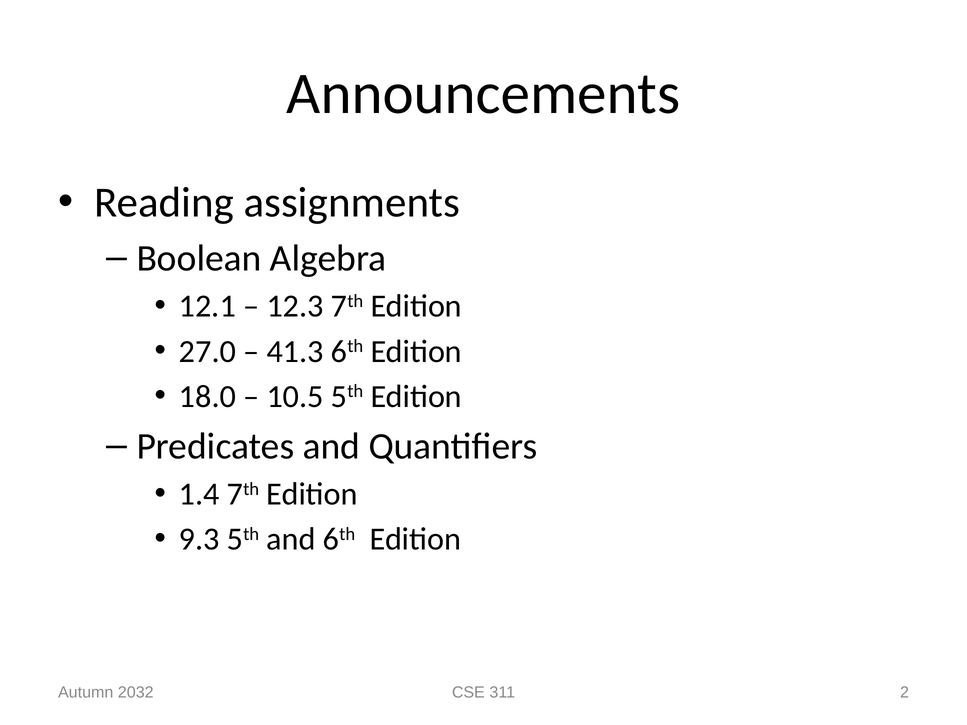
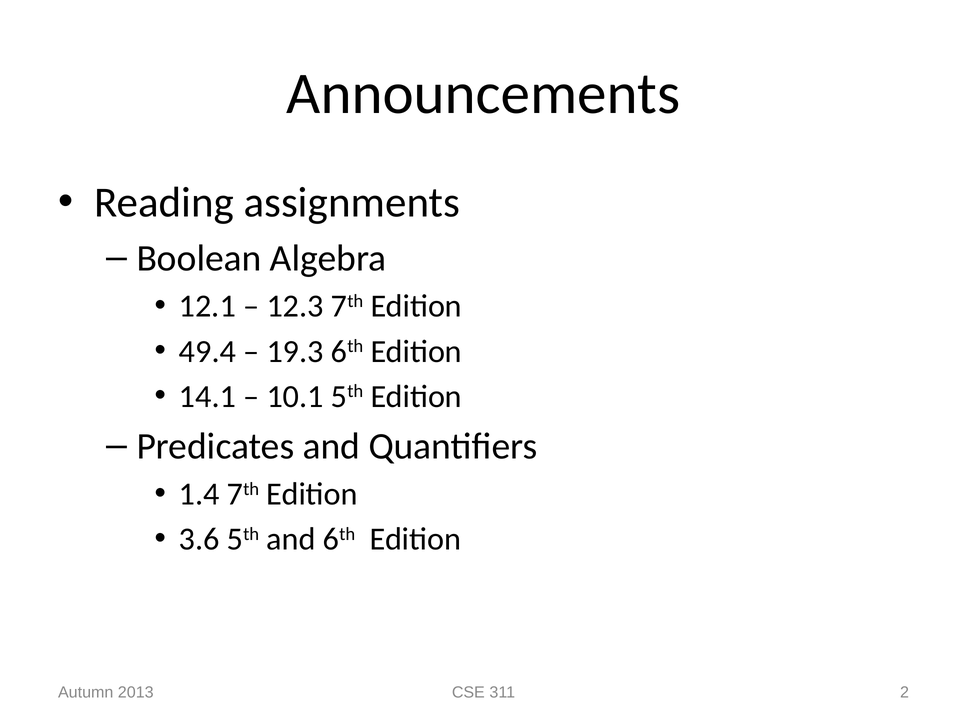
27.0: 27.0 -> 49.4
41.3: 41.3 -> 19.3
18.0: 18.0 -> 14.1
10.5: 10.5 -> 10.1
9.3: 9.3 -> 3.6
2032: 2032 -> 2013
